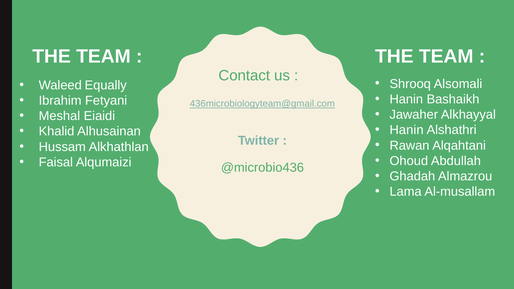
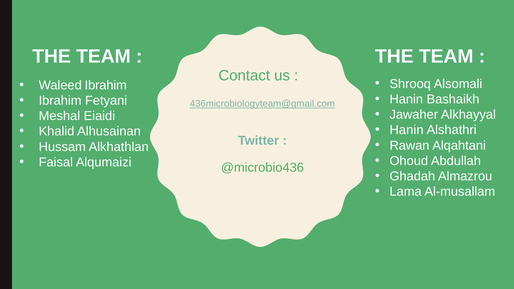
Waleed Equally: Equally -> Ibrahim
